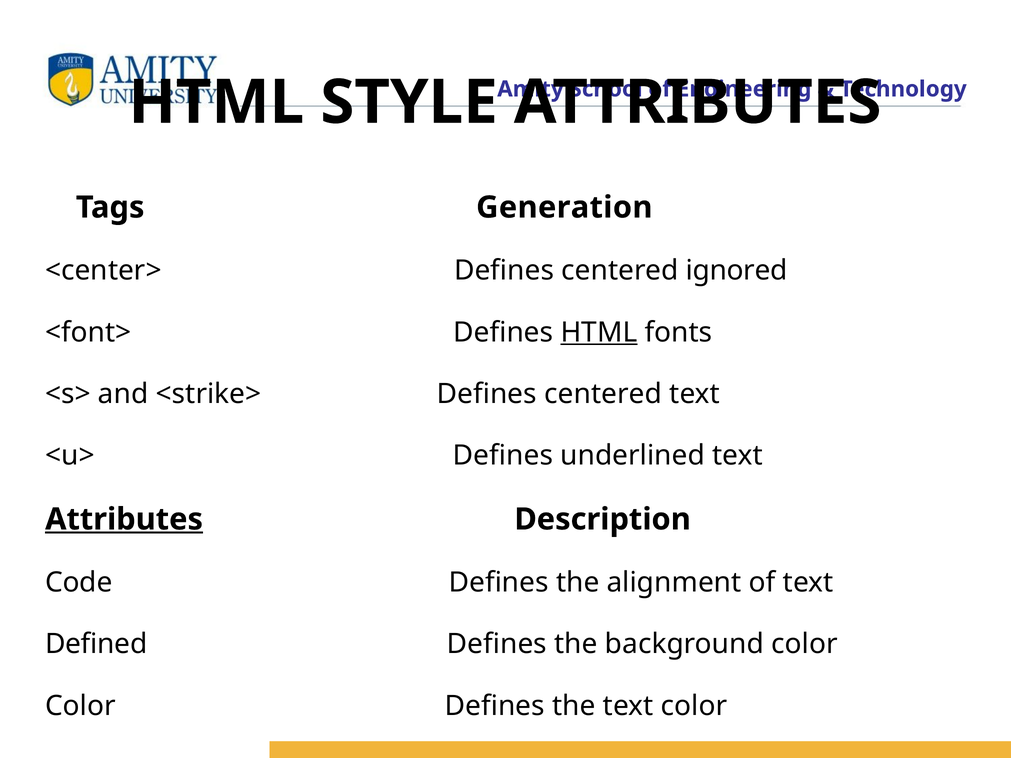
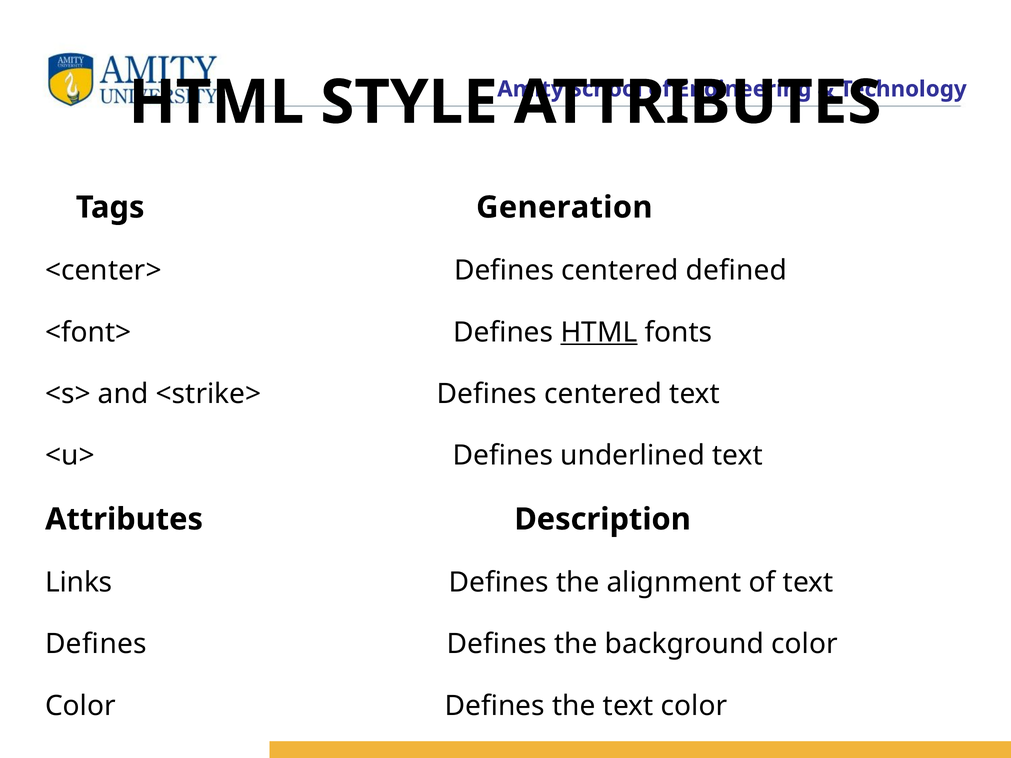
ignored: ignored -> defined
Attributes at (124, 519) underline: present -> none
Code: Code -> Links
Defined at (96, 644): Defined -> Defines
